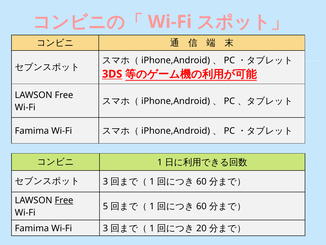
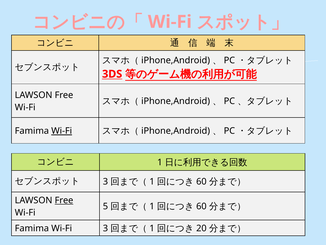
Wi-Fi at (62, 131) underline: none -> present
